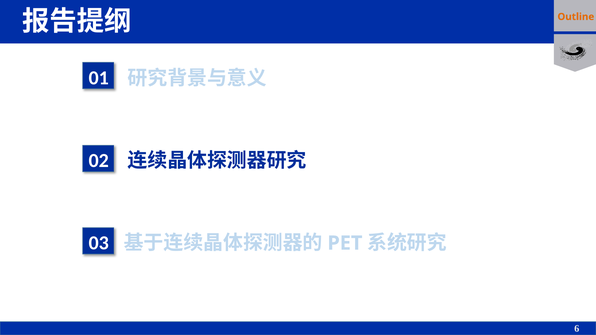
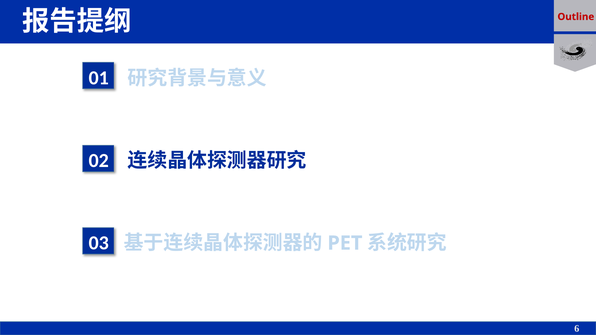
Outline colour: orange -> red
